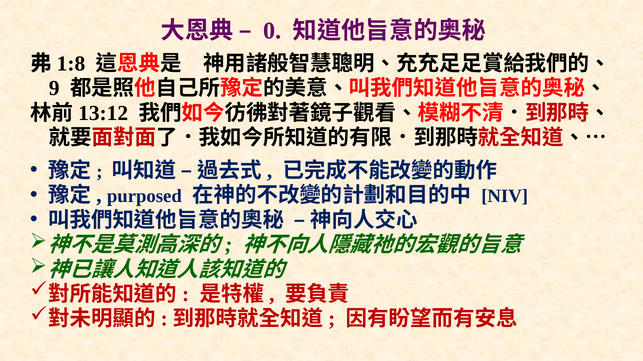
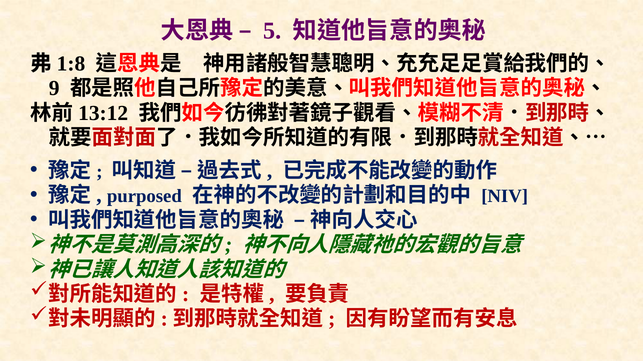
0: 0 -> 5
